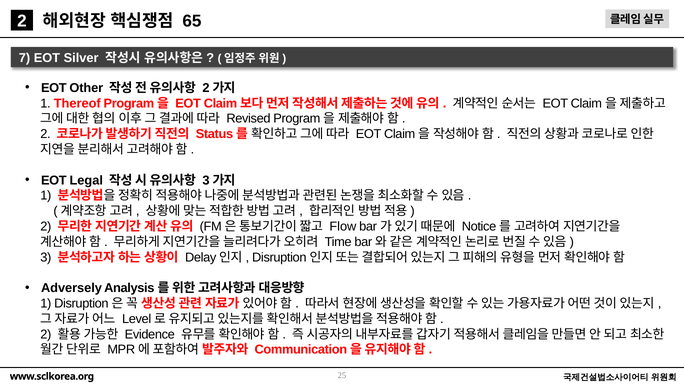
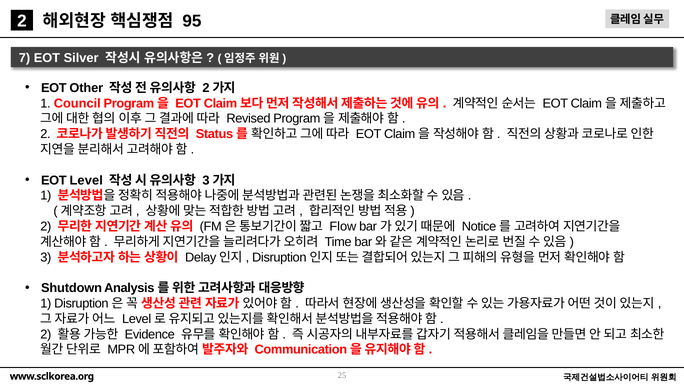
65: 65 -> 95
Thereof: Thereof -> Council
Legal: Legal -> Level
Adversely: Adversely -> Shutdown
